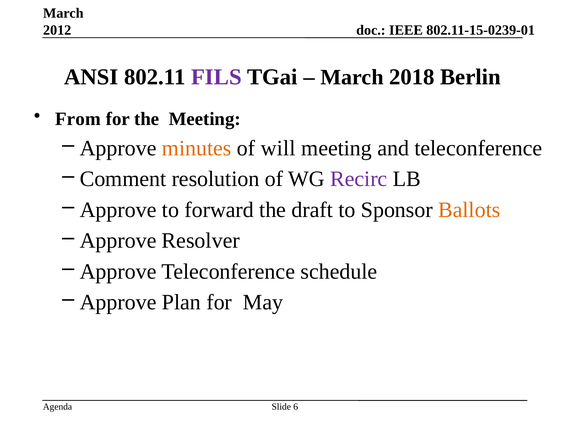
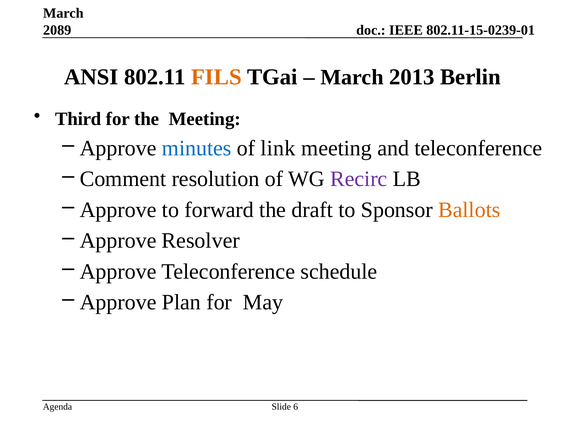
2012: 2012 -> 2089
FILS colour: purple -> orange
2018: 2018 -> 2013
From: From -> Third
minutes colour: orange -> blue
will: will -> link
